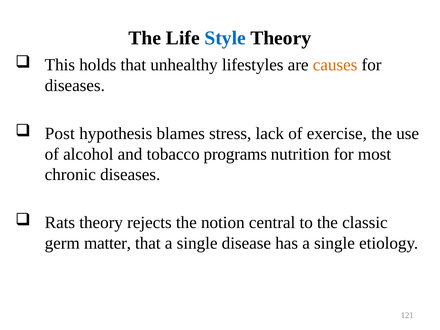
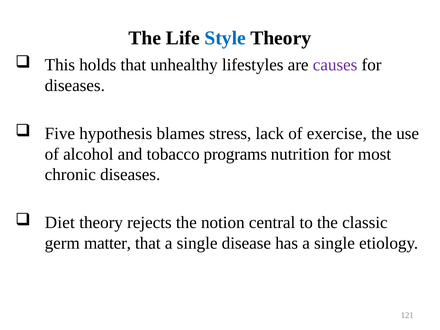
causes colour: orange -> purple
Post: Post -> Five
Rats: Rats -> Diet
